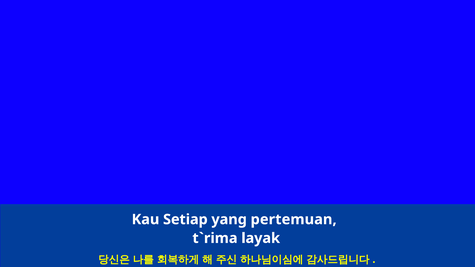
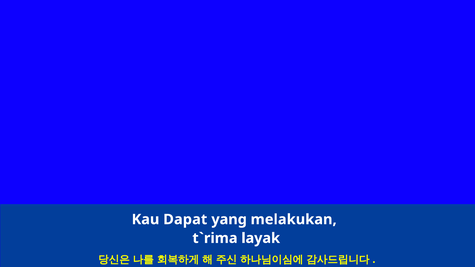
Setiap: Setiap -> Dapat
pertemuan: pertemuan -> melakukan
